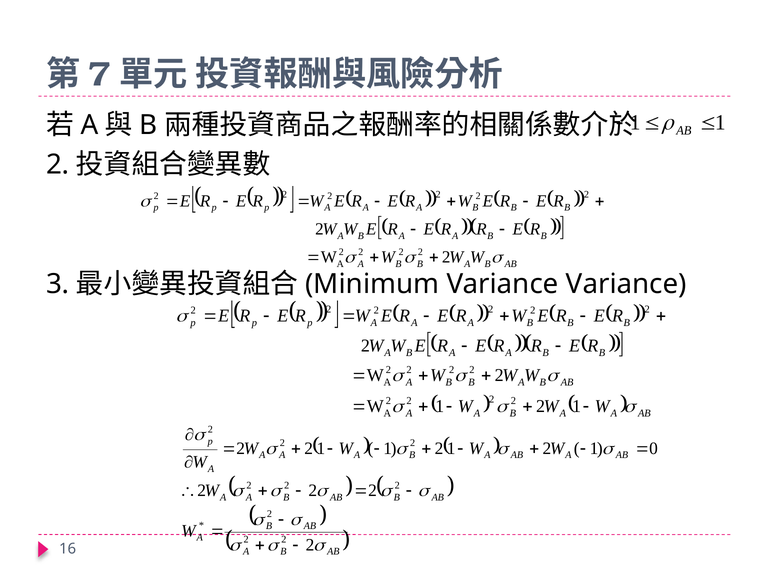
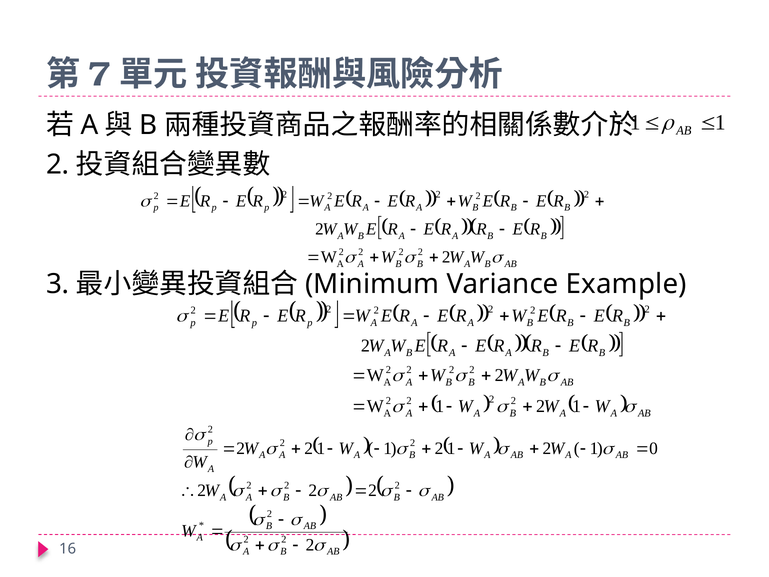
Variance Variance: Variance -> Example
